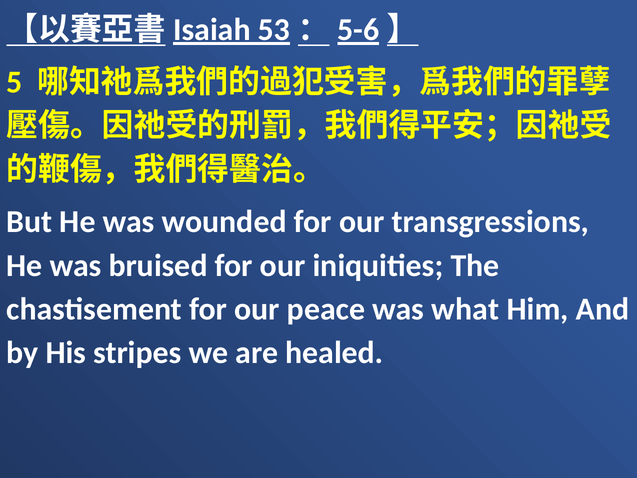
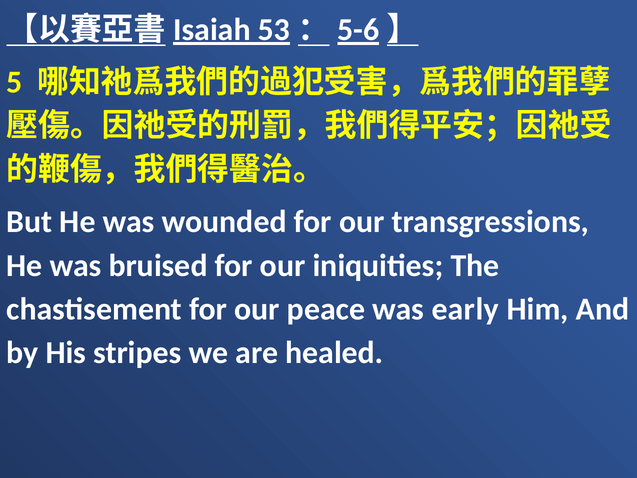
what: what -> early
